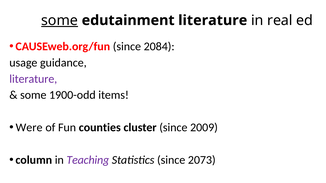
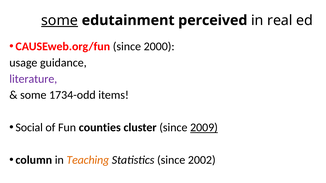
edutainment literature: literature -> perceived
2084: 2084 -> 2000
1900-odd: 1900-odd -> 1734-odd
Were: Were -> Social
2009 underline: none -> present
Teaching colour: purple -> orange
2073: 2073 -> 2002
